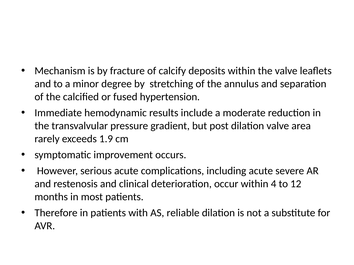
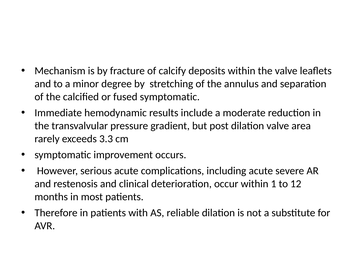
fused hypertension: hypertension -> symptomatic
1.9: 1.9 -> 3.3
4: 4 -> 1
